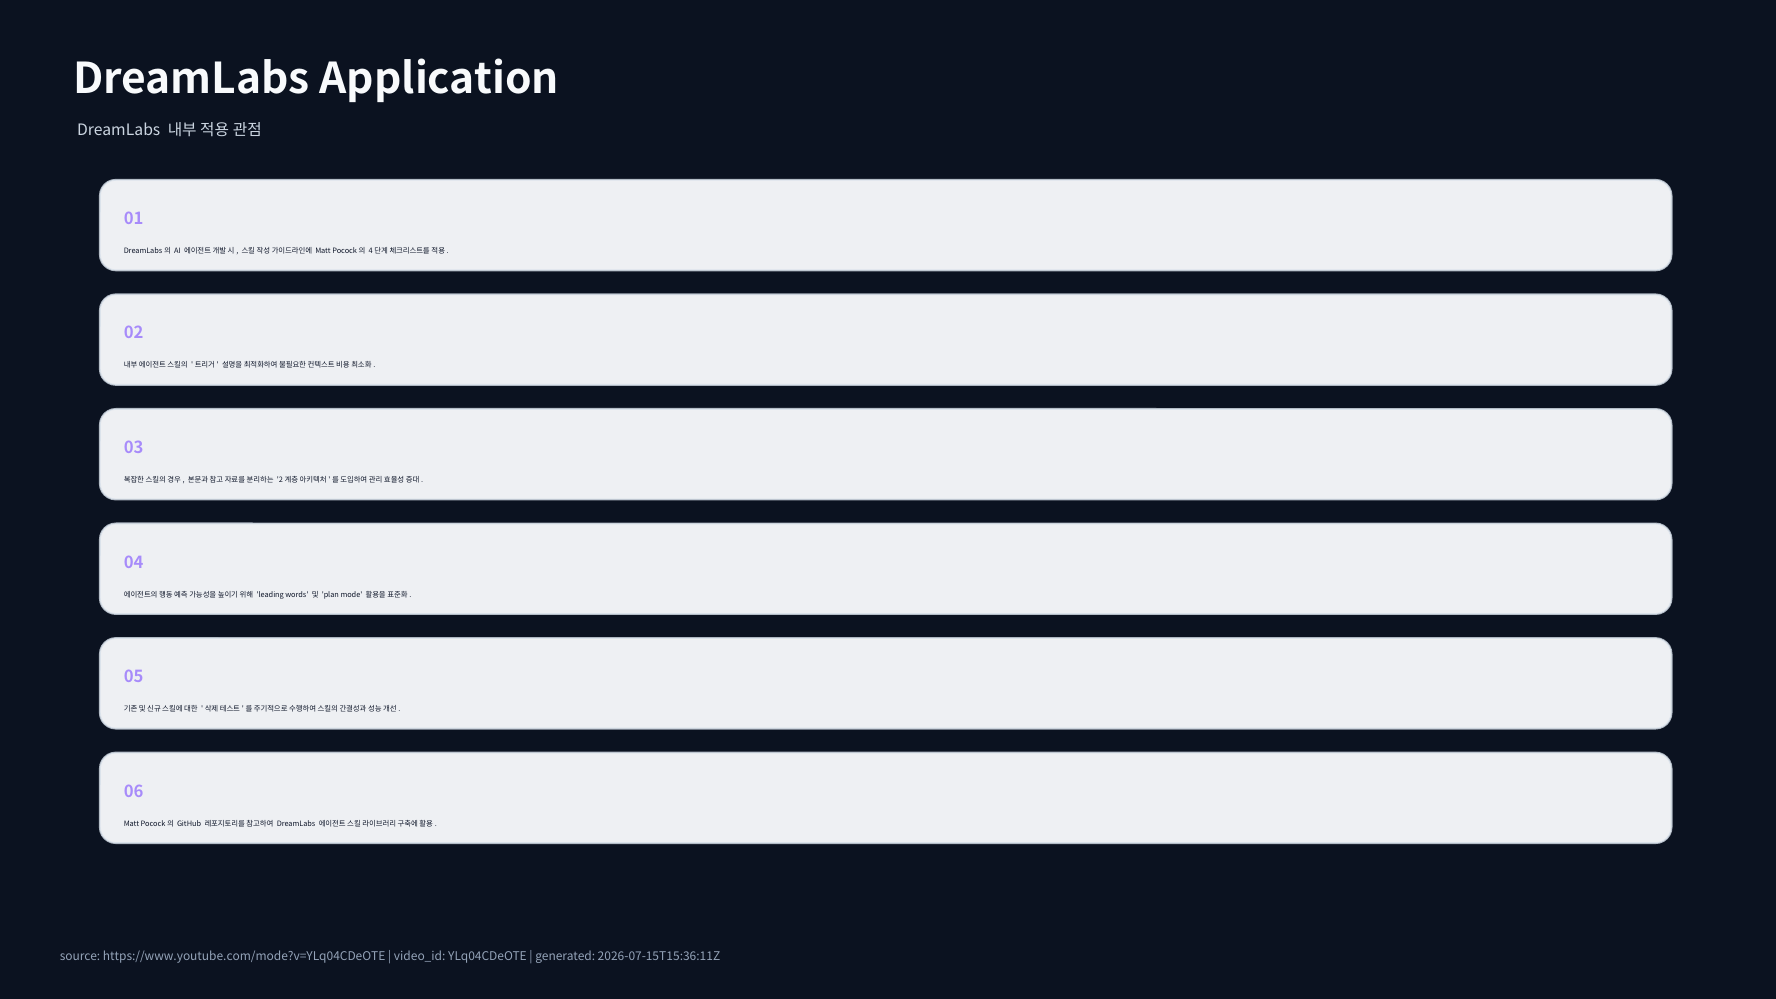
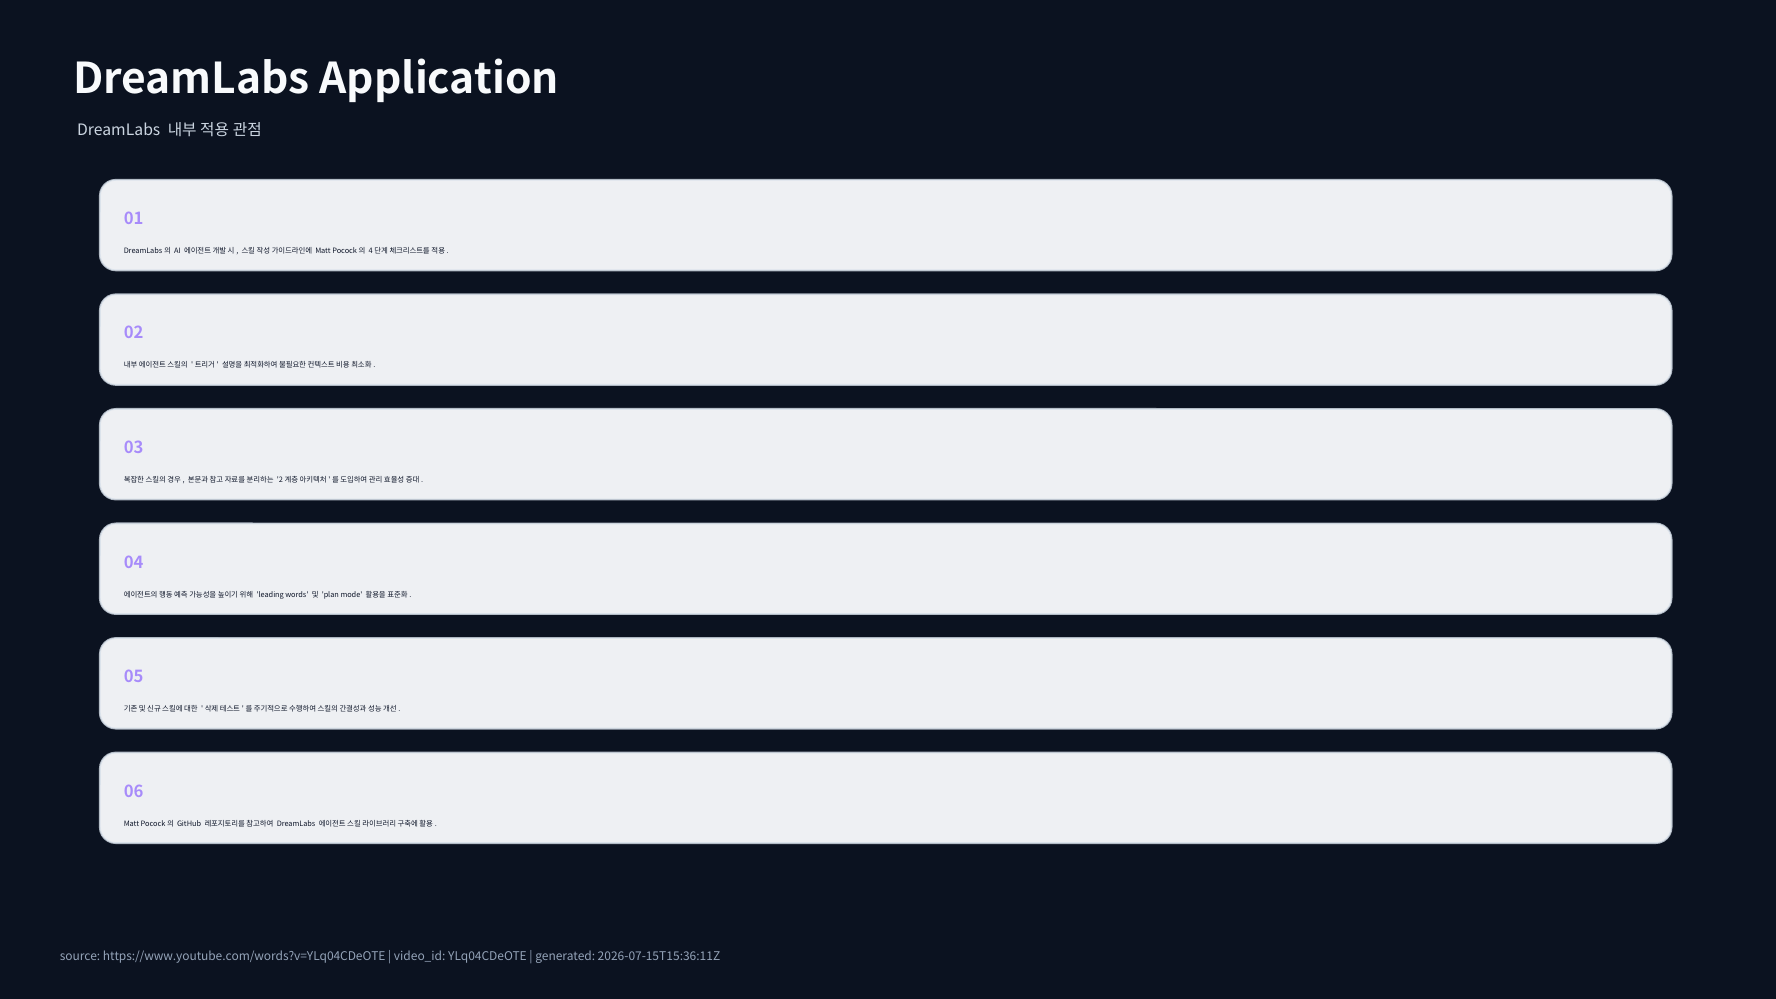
https://www.youtube.com/mode?v=YLq04CDeOTE: https://www.youtube.com/mode?v=YLq04CDeOTE -> https://www.youtube.com/words?v=YLq04CDeOTE
